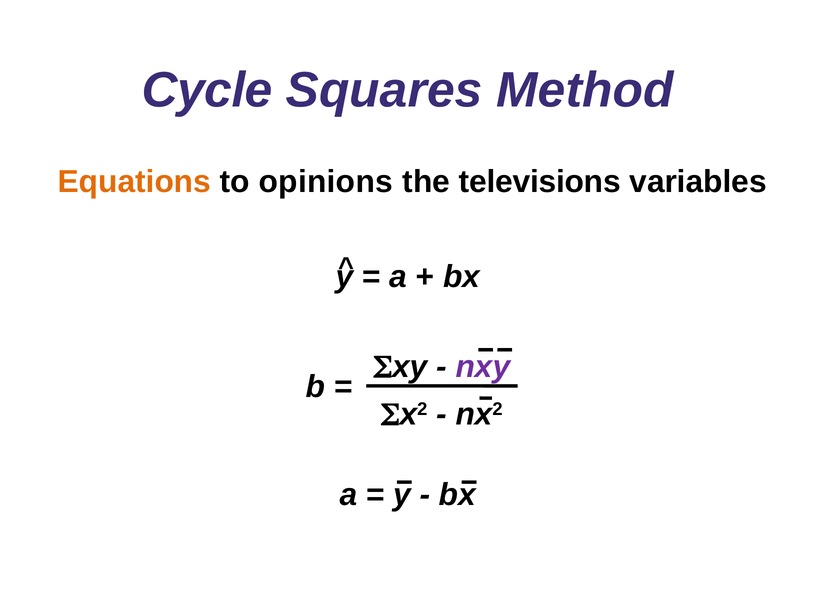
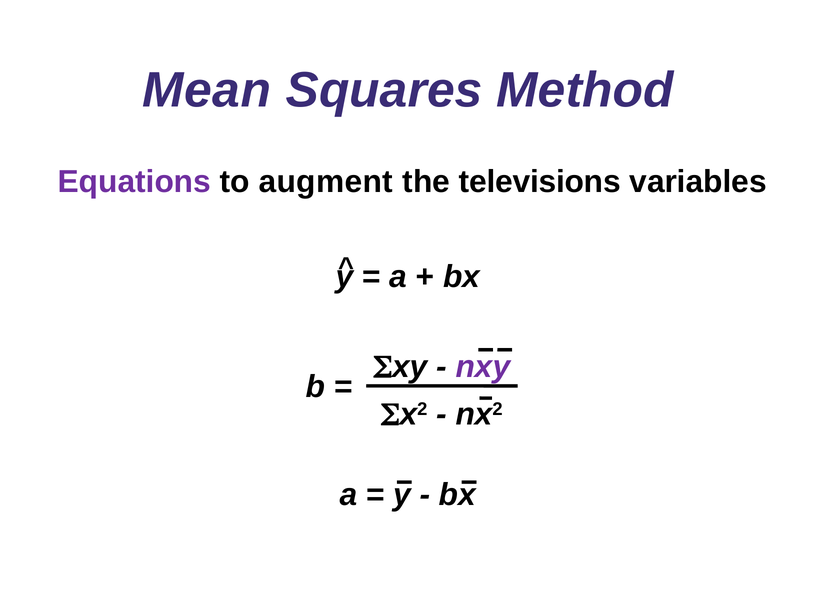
Cycle: Cycle -> Mean
Equations colour: orange -> purple
opinions: opinions -> augment
